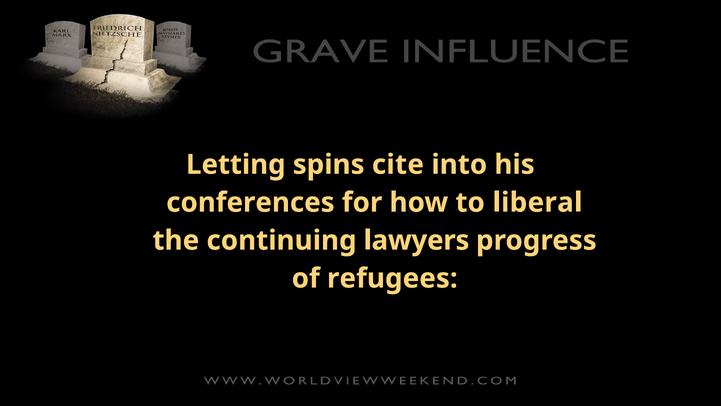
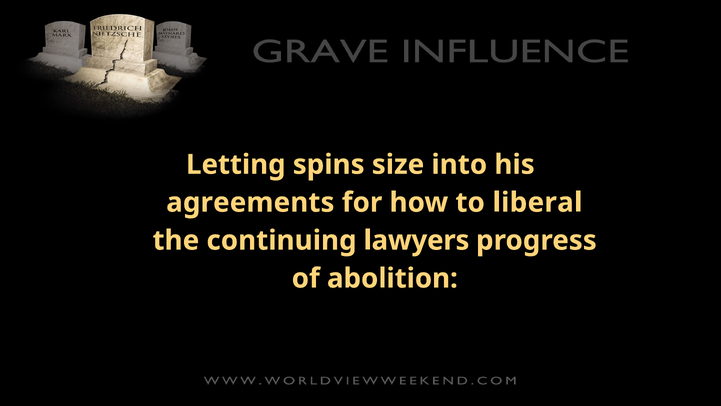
cite: cite -> size
conferences: conferences -> agreements
refugees: refugees -> abolition
